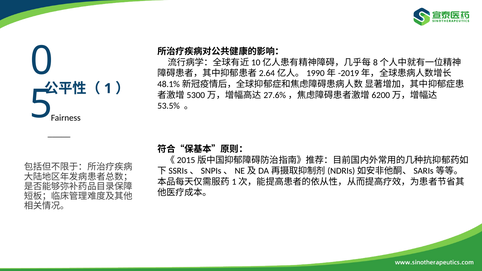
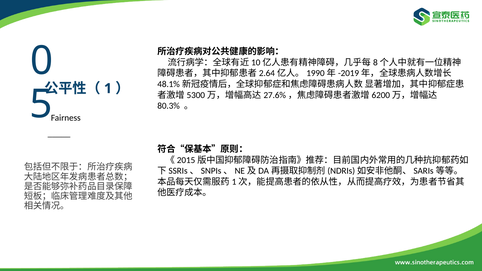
53.5%: 53.5% -> 80.3%
